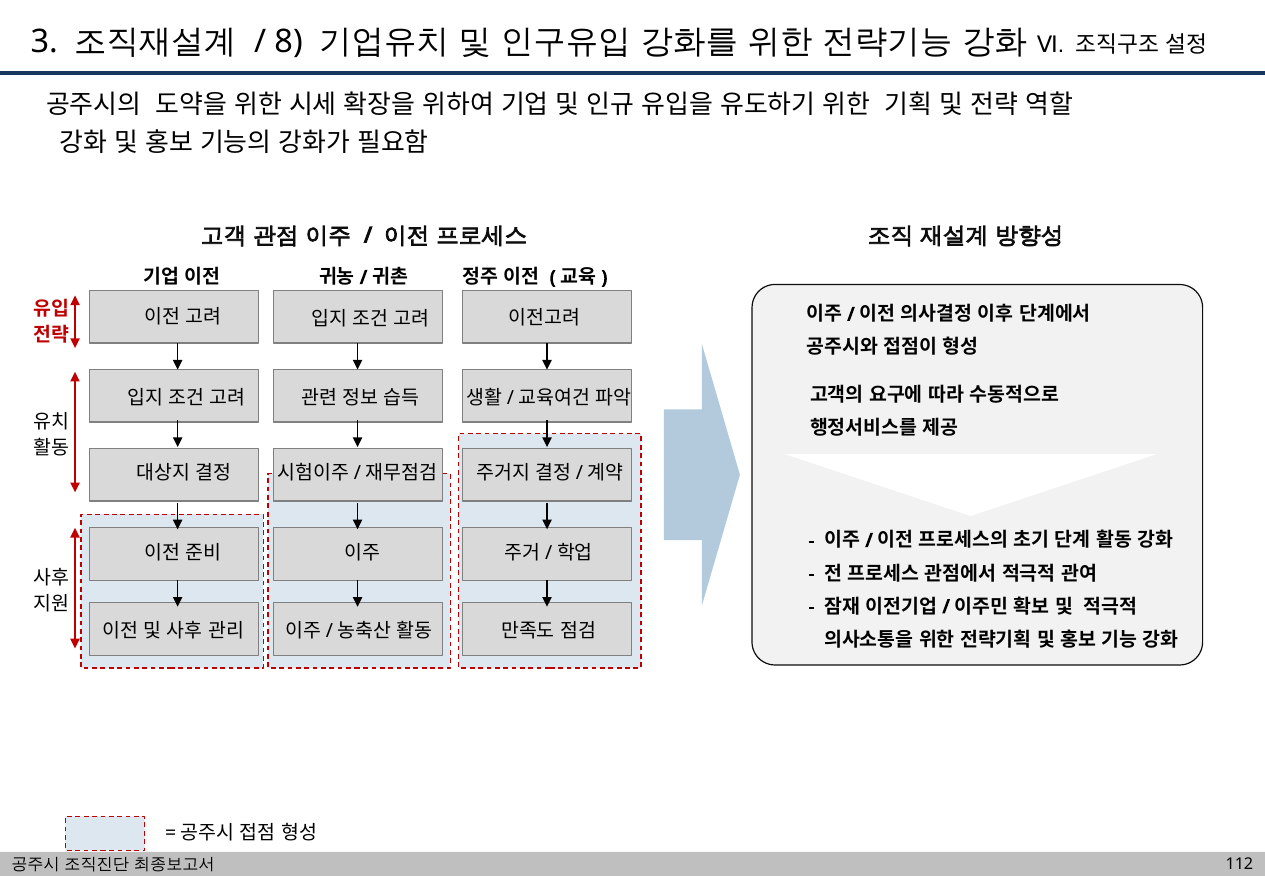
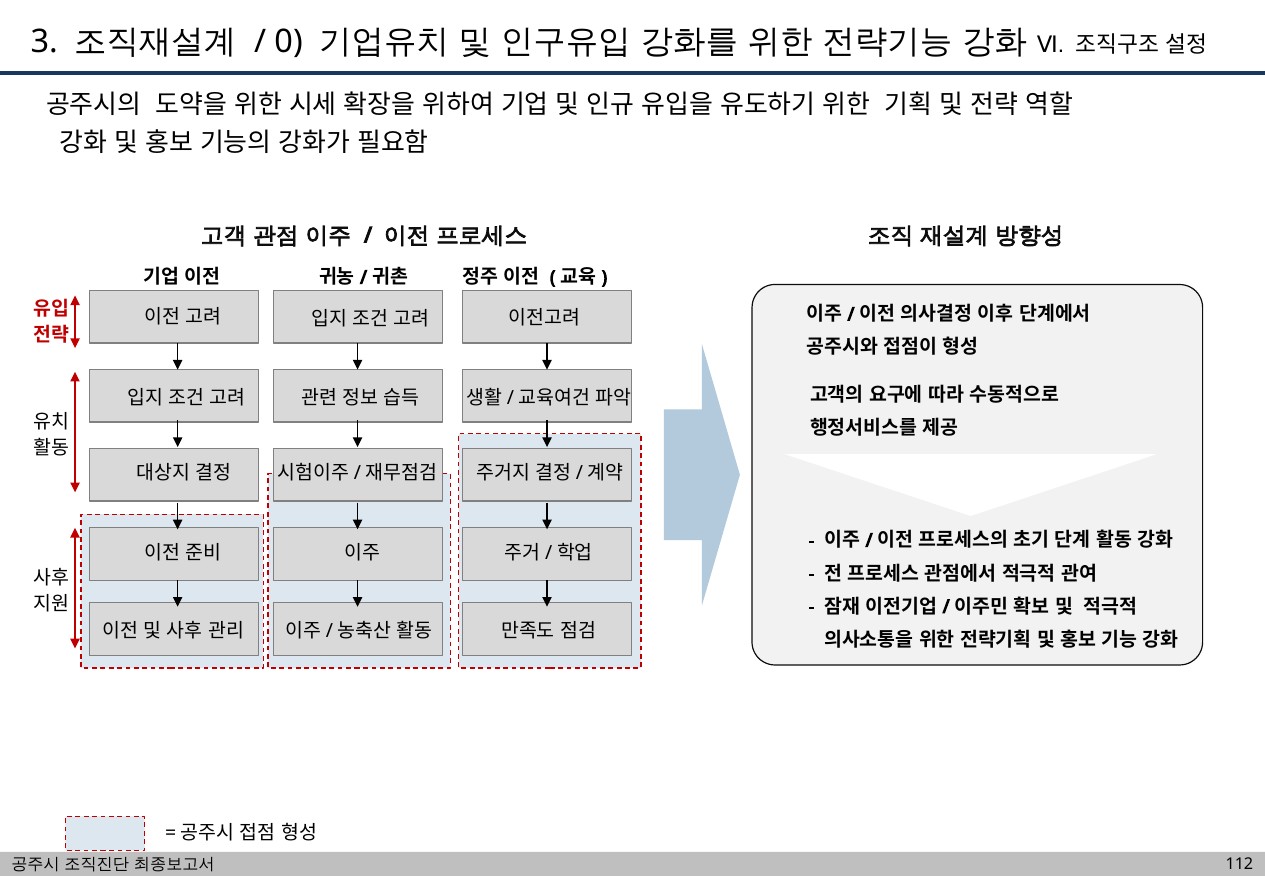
8: 8 -> 0
